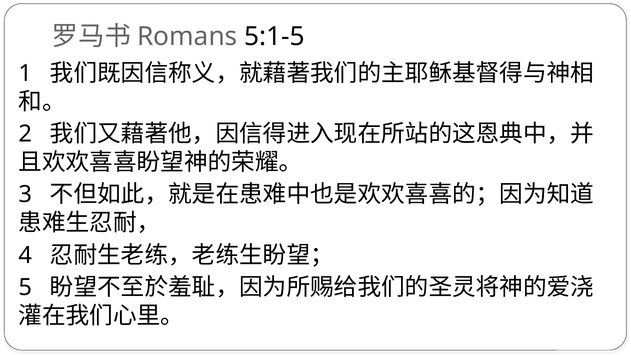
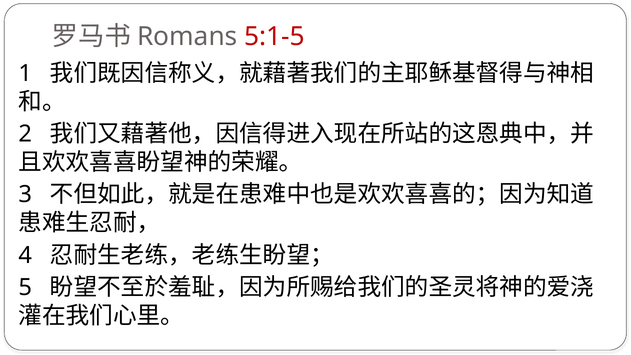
5:1-5 colour: black -> red
